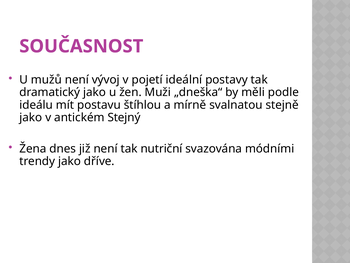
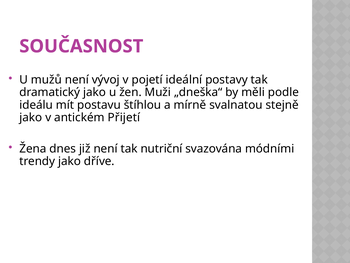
Stejný: Stejný -> Přijetí
